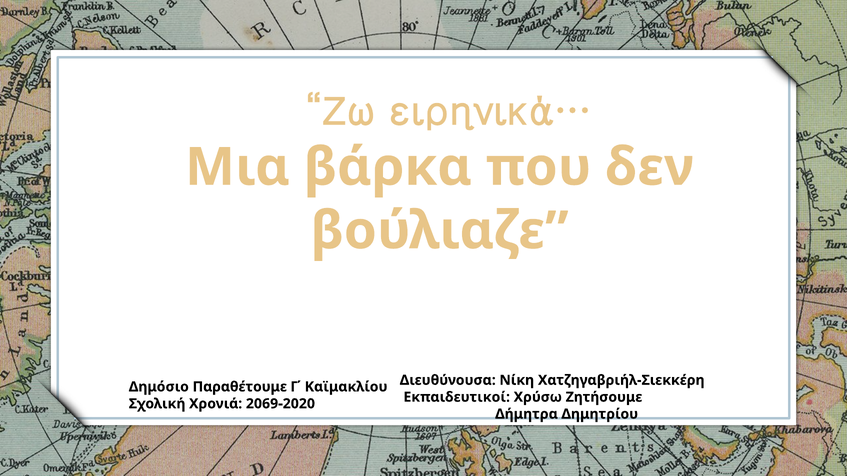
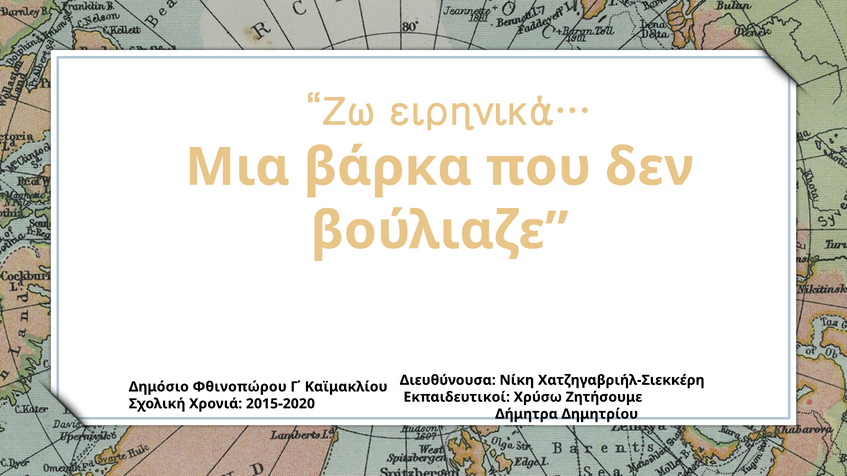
Παραθέτουμε: Παραθέτουμε -> Φθινοπώρου
2069-2020: 2069-2020 -> 2015-2020
